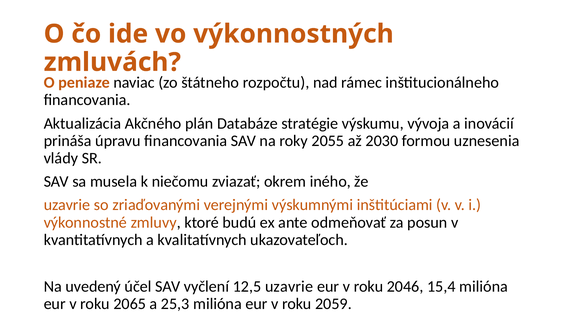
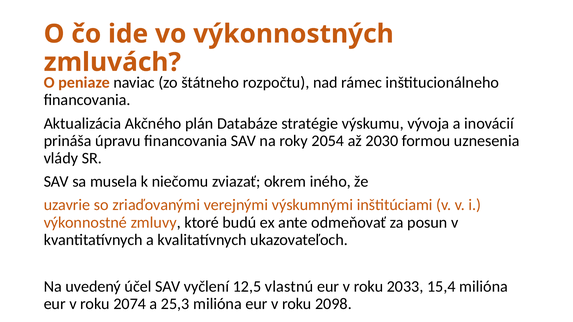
2055: 2055 -> 2054
12,5 uzavrie: uzavrie -> vlastnú
2046: 2046 -> 2033
2065: 2065 -> 2074
2059: 2059 -> 2098
